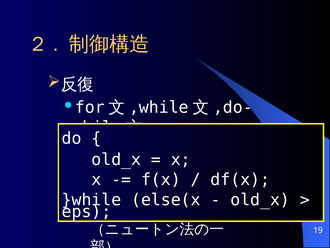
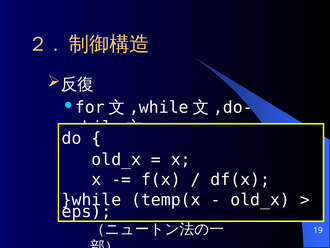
else(x: else(x -> temp(x
